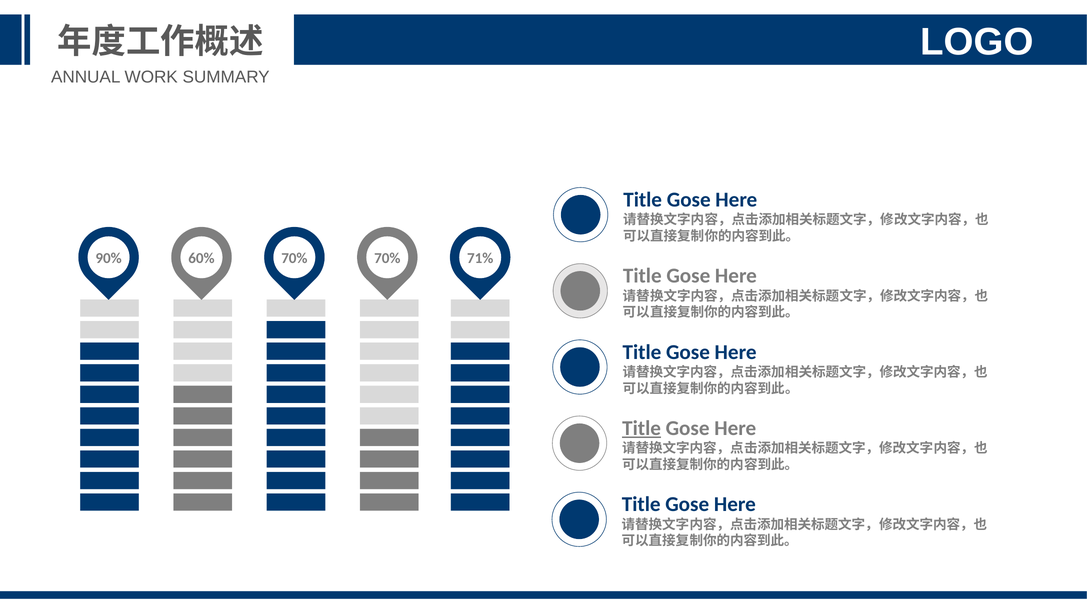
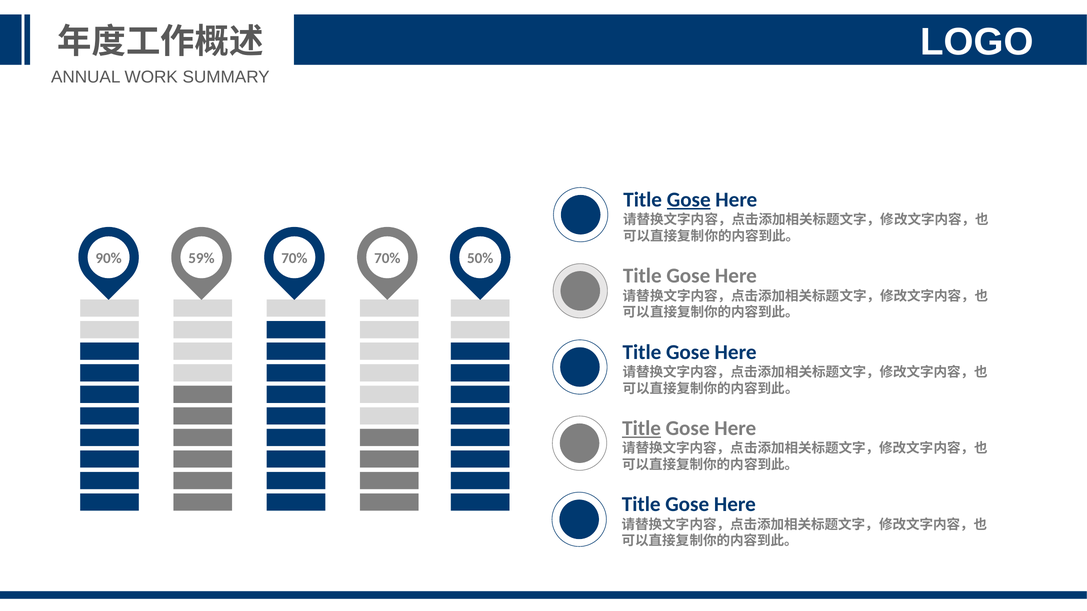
Gose at (689, 200) underline: none -> present
60%: 60% -> 59%
71%: 71% -> 50%
